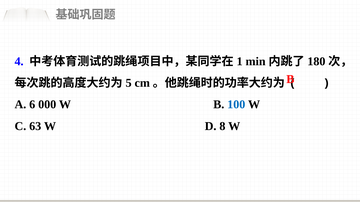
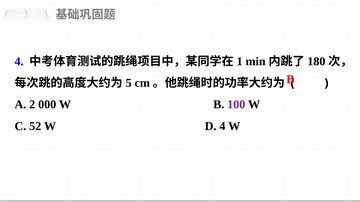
6: 6 -> 2
100 colour: blue -> purple
63: 63 -> 52
D 8: 8 -> 4
